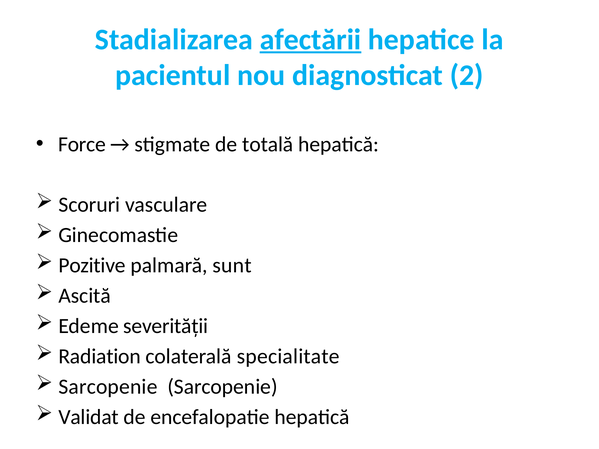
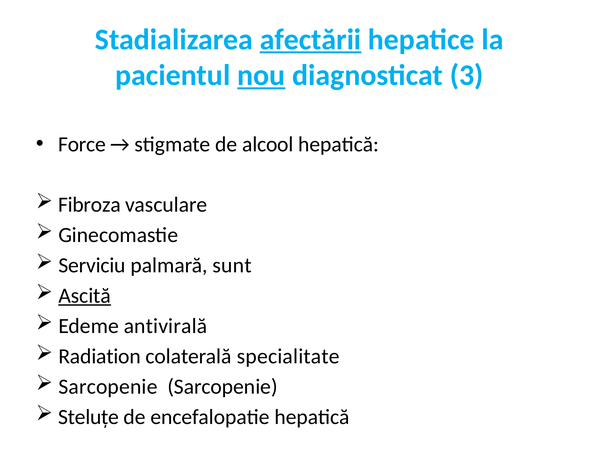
nou underline: none -> present
2: 2 -> 3
totală: totală -> alcool
Scoruri: Scoruri -> Fibroza
Pozitive: Pozitive -> Serviciu
Ascită underline: none -> present
severității: severității -> antivirală
Validat: Validat -> Steluțe
